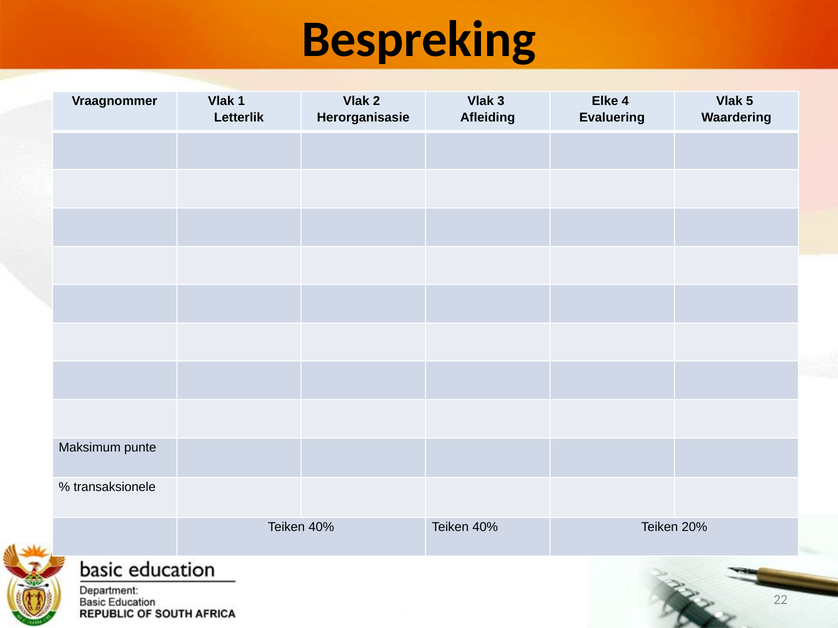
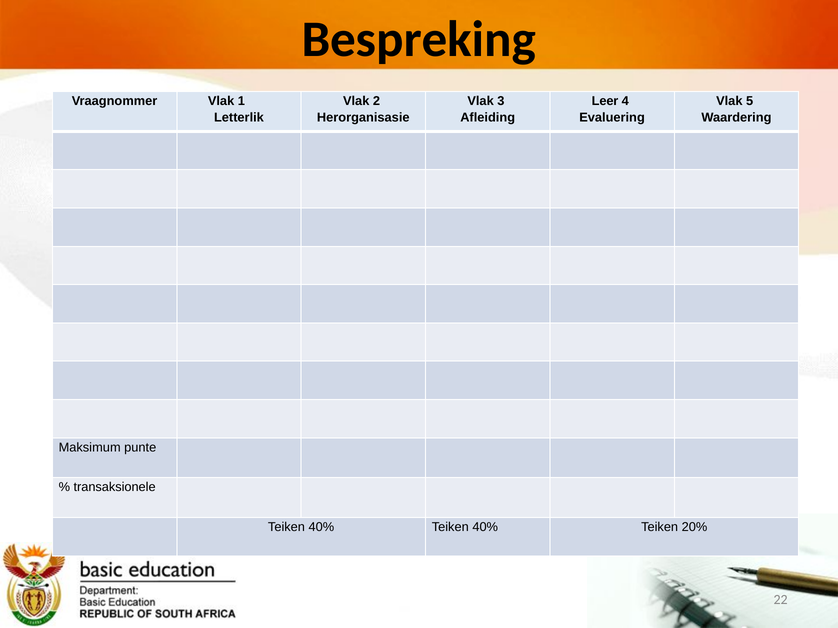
Elke: Elke -> Leer
